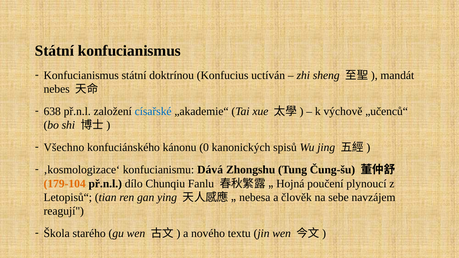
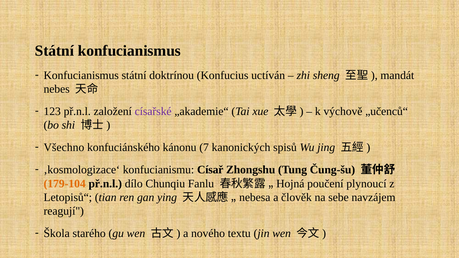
638: 638 -> 123
císařské colour: blue -> purple
0: 0 -> 7
Dává: Dává -> Císař
